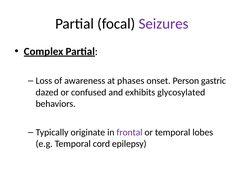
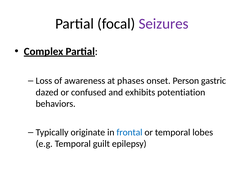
glycosylated: glycosylated -> potentiation
frontal colour: purple -> blue
cord: cord -> guilt
